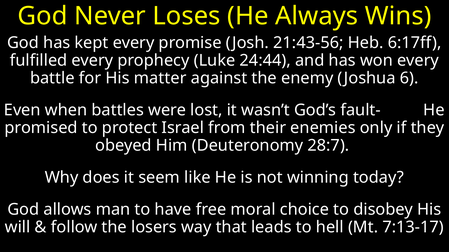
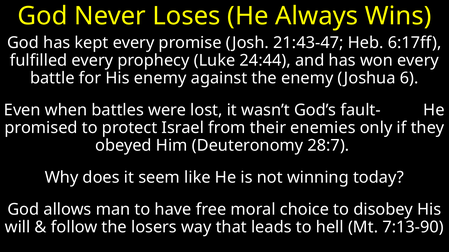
21:43-56: 21:43-56 -> 21:43-47
His matter: matter -> enemy
7:13-17: 7:13-17 -> 7:13-90
